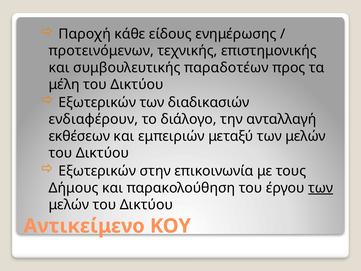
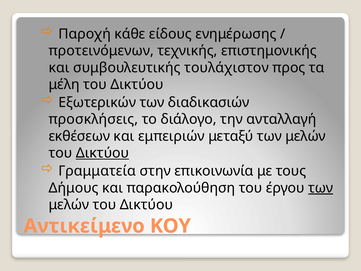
παραδοτέων: παραδοτέων -> τουλάχιστον
ενδιαφέρουν: ενδιαφέρουν -> προσκλήσεις
Δικτύου at (102, 153) underline: none -> present
Εξωτερικών at (97, 171): Εξωτερικών -> Γραμματεία
